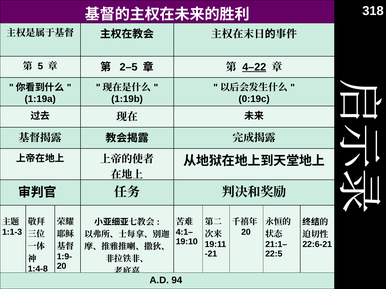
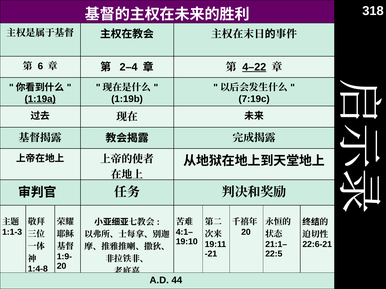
5: 5 -> 6
2–5: 2–5 -> 2–4
0:19c: 0:19c -> 7:19c
1:19a underline: none -> present
94: 94 -> 44
